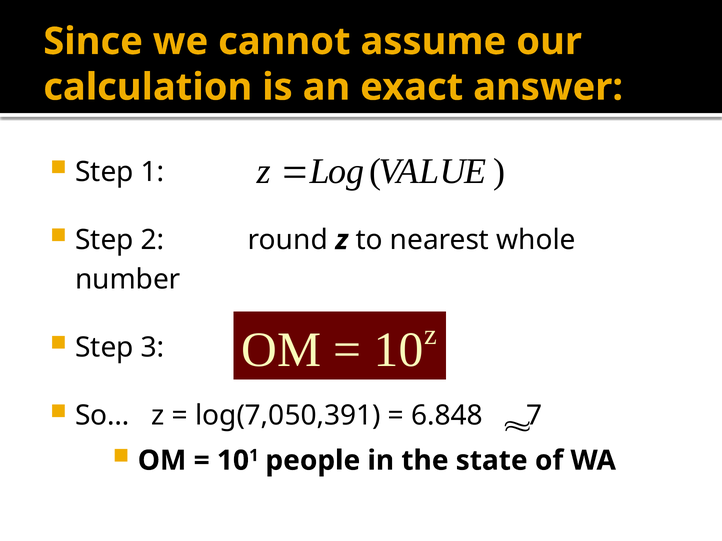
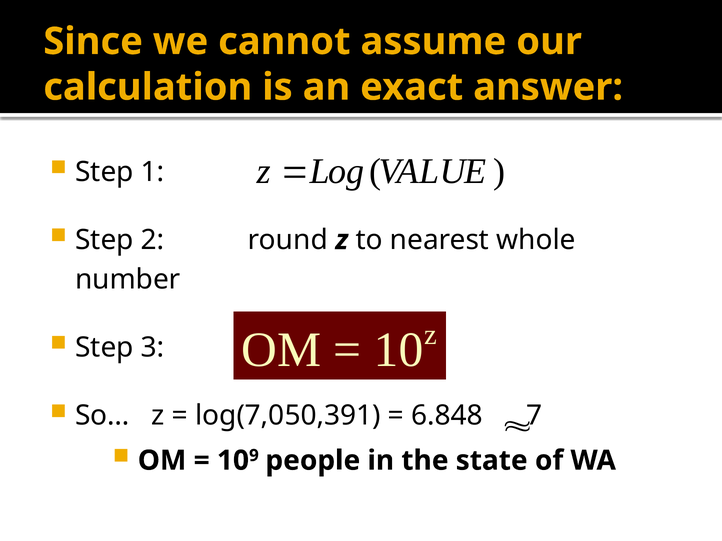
1 at (254, 456): 1 -> 9
